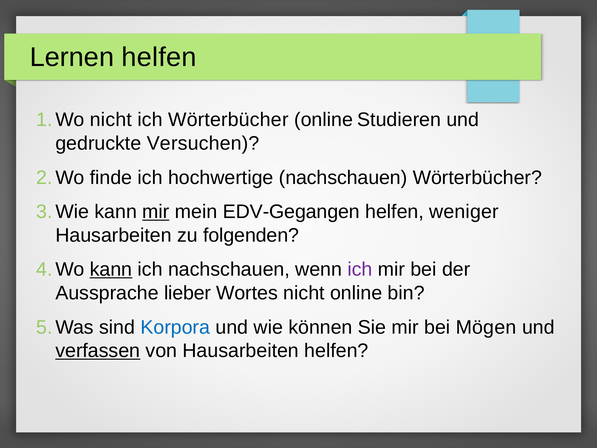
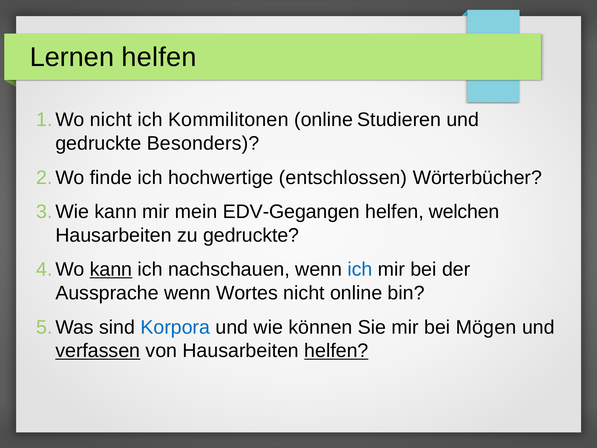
ich Wörterbücher: Wörterbücher -> Kommilitonen
Versuchen: Versuchen -> Besonders
hochwertige nachschauen: nachschauen -> entschlossen
mir at (156, 212) underline: present -> none
weniger: weniger -> welchen
zu folgenden: folgenden -> gedruckte
ich at (360, 269) colour: purple -> blue
Aussprache lieber: lieber -> wenn
helfen at (336, 351) underline: none -> present
